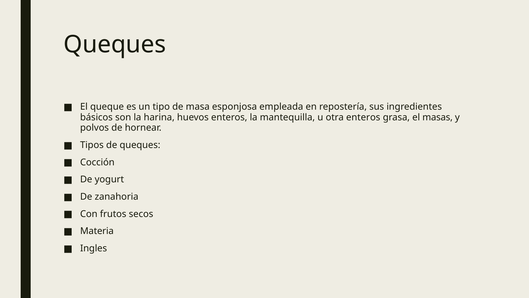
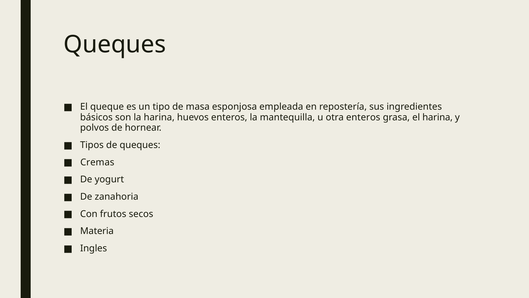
el masas: masas -> harina
Cocción: Cocción -> Cremas
